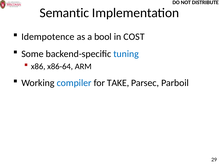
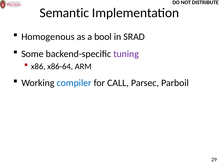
Idempotence: Idempotence -> Homogenous
COST: COST -> SRAD
tuning colour: blue -> purple
TAKE: TAKE -> CALL
